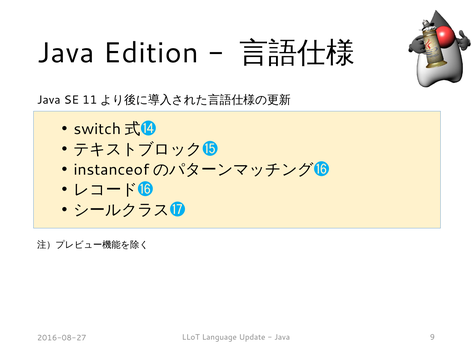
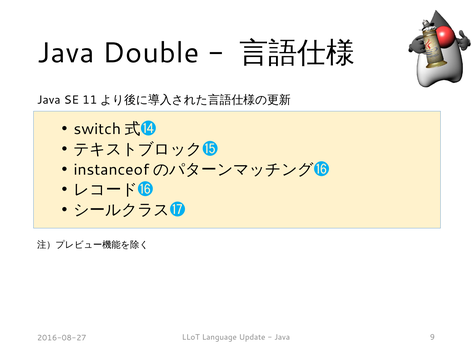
Edition: Edition -> Double
